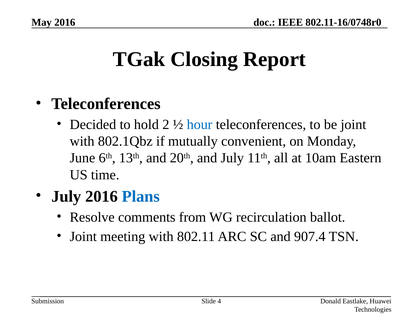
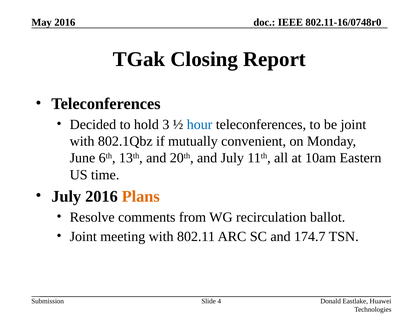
2: 2 -> 3
Plans colour: blue -> orange
907.4: 907.4 -> 174.7
